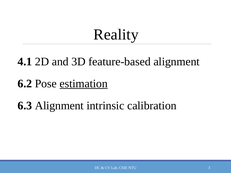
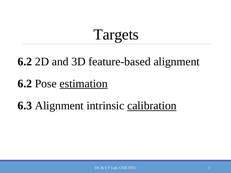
Reality: Reality -> Targets
4.1 at (25, 62): 4.1 -> 6.2
calibration underline: none -> present
